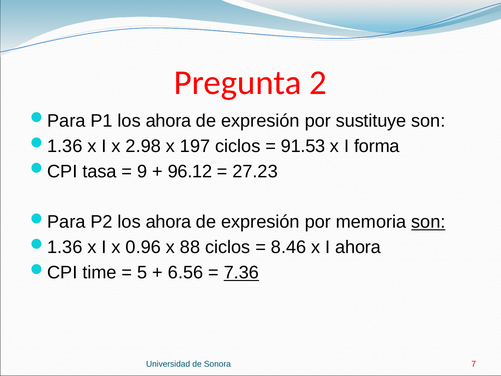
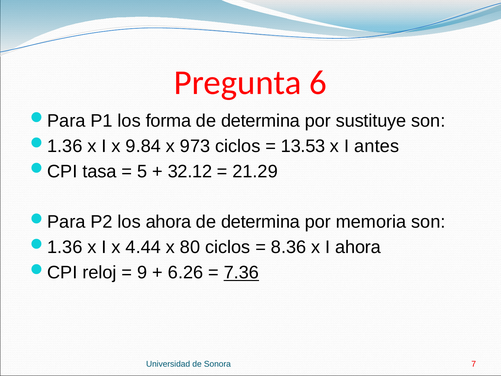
2: 2 -> 6
P1 los ahora: ahora -> forma
expresión at (260, 121): expresión -> determina
2.98: 2.98 -> 9.84
197: 197 -> 973
91.53: 91.53 -> 13.53
forma: forma -> antes
9: 9 -> 5
96.12: 96.12 -> 32.12
27.23: 27.23 -> 21.29
expresión at (260, 222): expresión -> determina
son at (428, 222) underline: present -> none
0.96: 0.96 -> 4.44
88: 88 -> 80
8.46: 8.46 -> 8.36
time: time -> reloj
5: 5 -> 9
6.56: 6.56 -> 6.26
